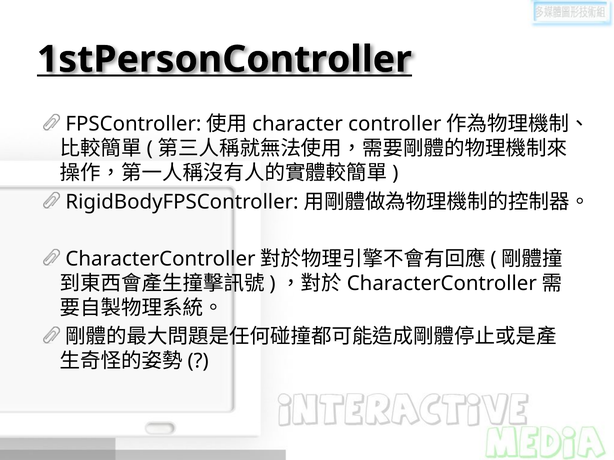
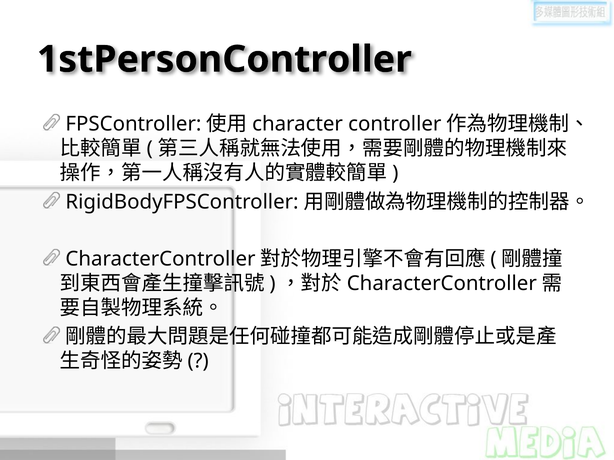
1stPersonController underline: present -> none
